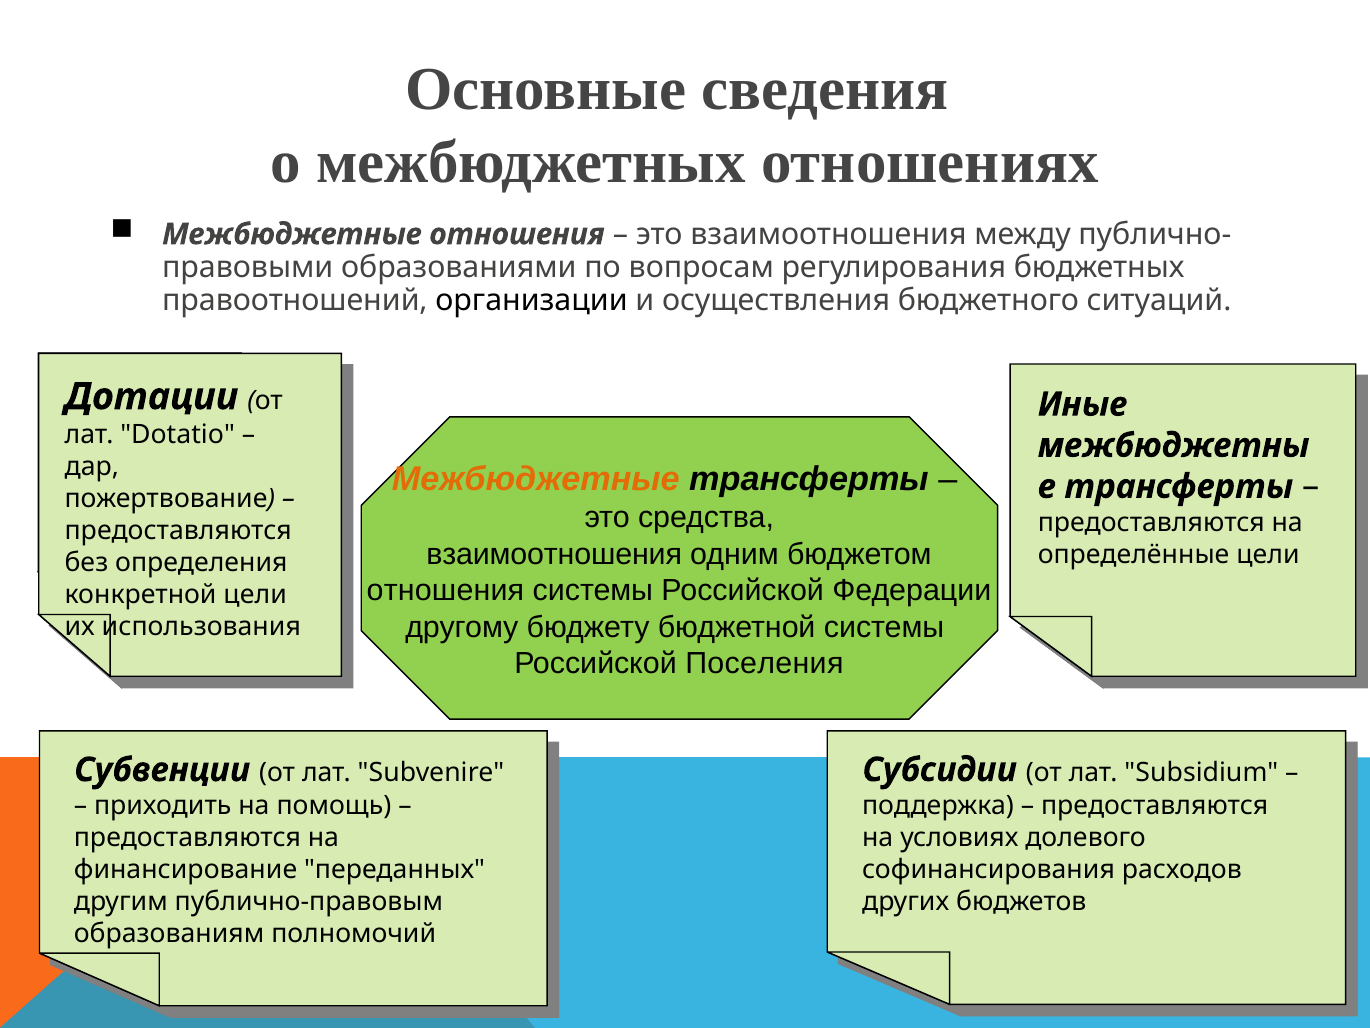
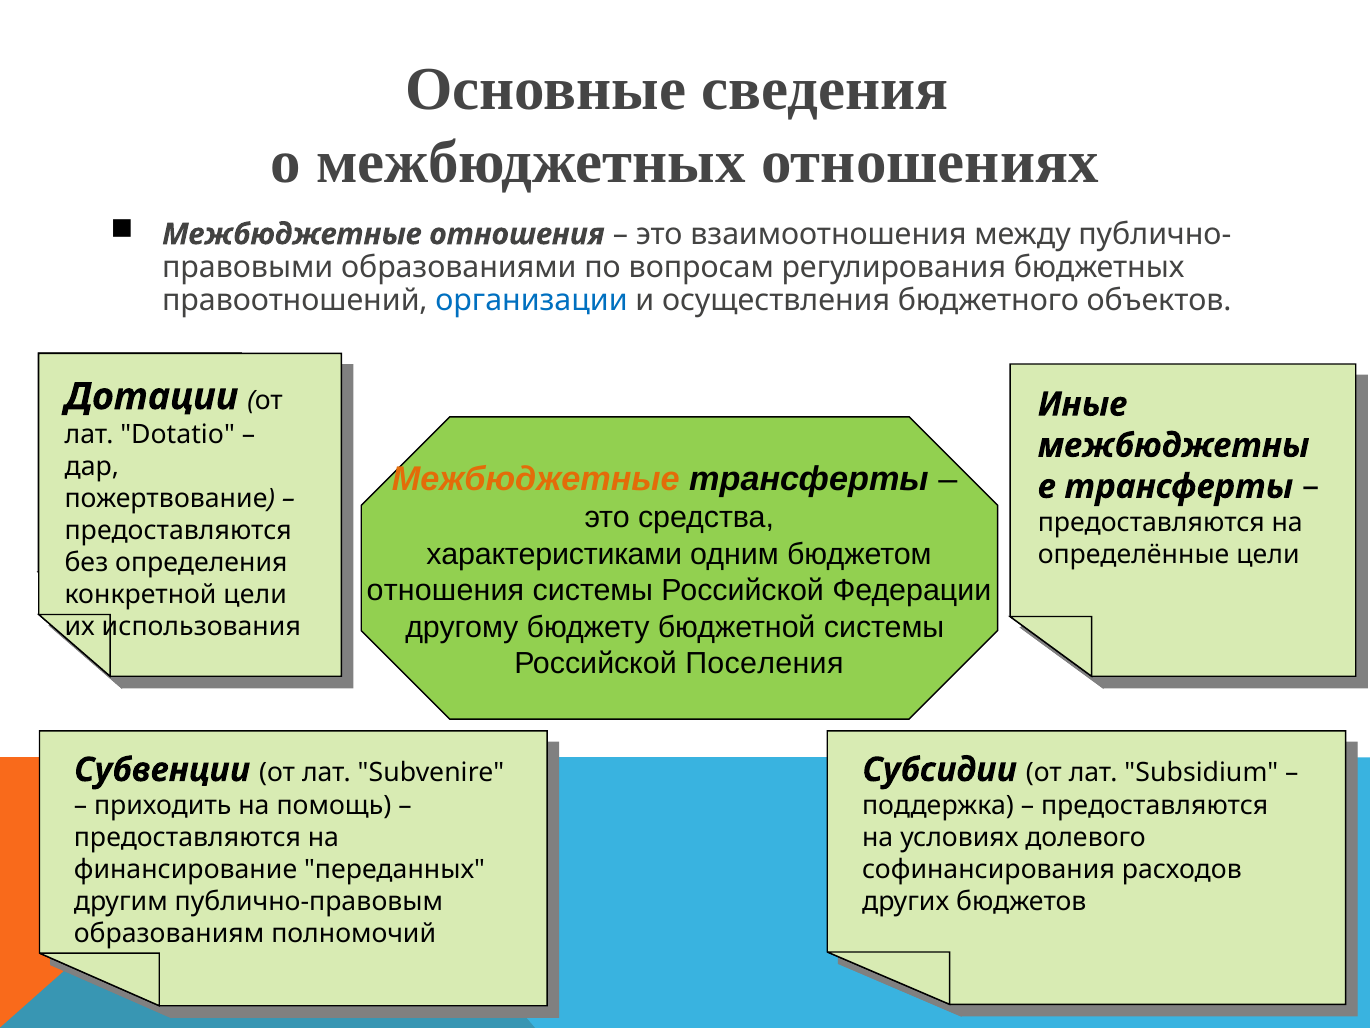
организации colour: black -> blue
ситуаций: ситуаций -> объектов
взаимоотношения at (554, 554): взаимоотношения -> характеристиками
